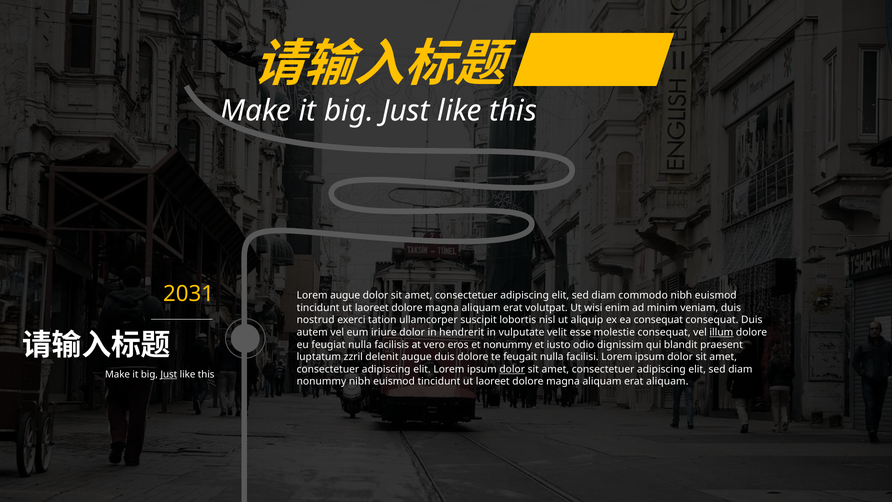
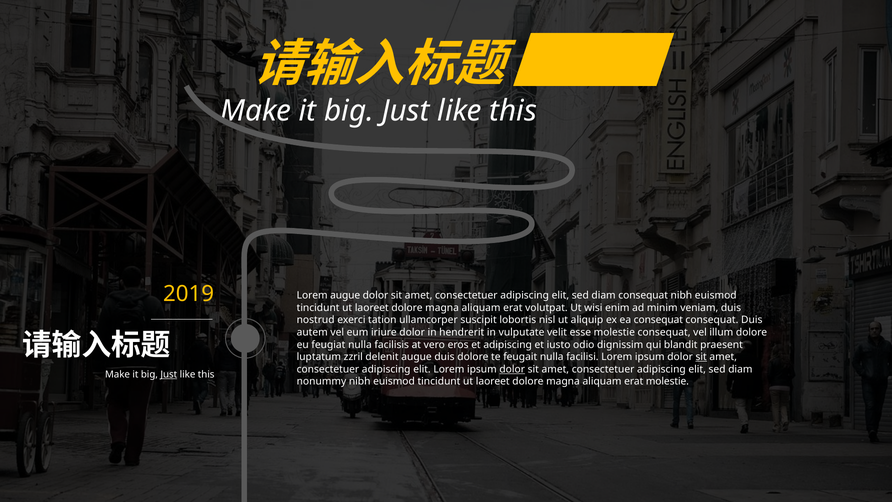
2031: 2031 -> 2019
diam commodo: commodo -> consequat
illum underline: present -> none
et nonummy: nonummy -> adipiscing
sit at (701, 357) underline: none -> present
erat aliquam: aliquam -> molestie
